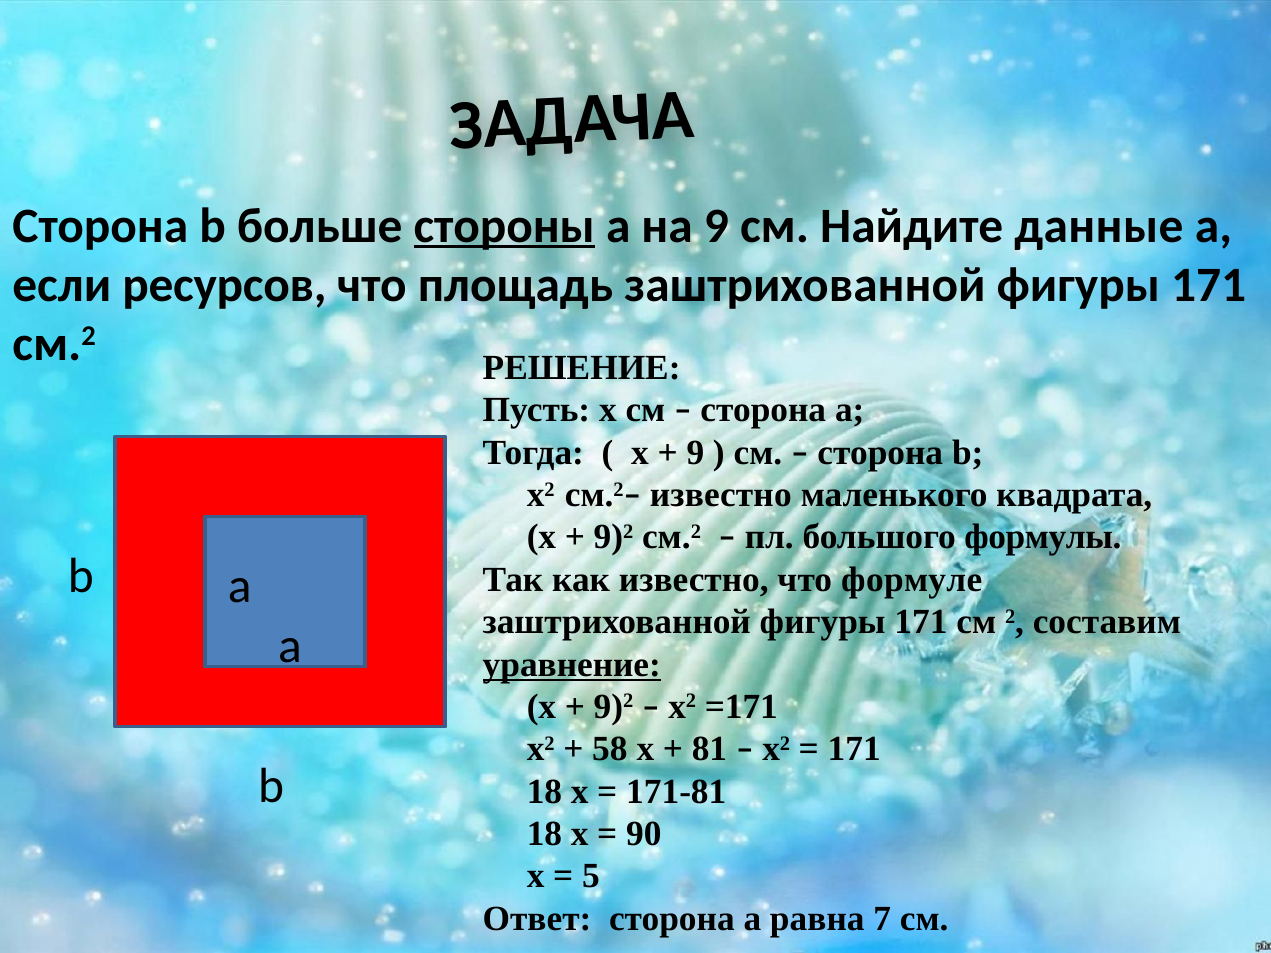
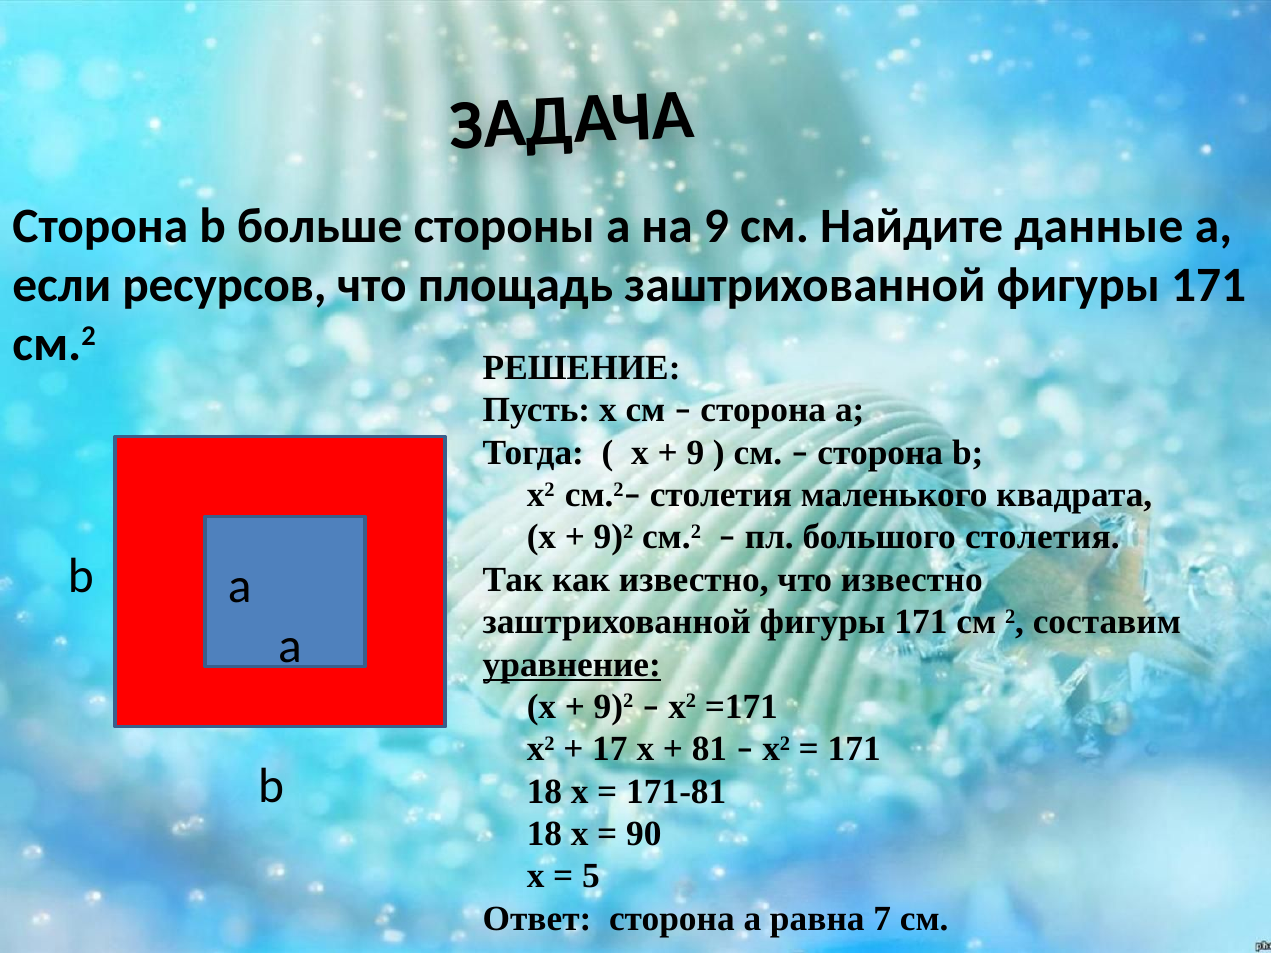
стороны underline: present -> none
см.2– известно: известно -> столетия
большого формулы: формулы -> столетия
что формуле: формуле -> известно
58: 58 -> 17
